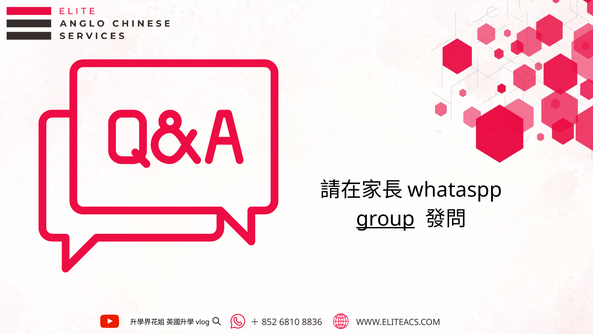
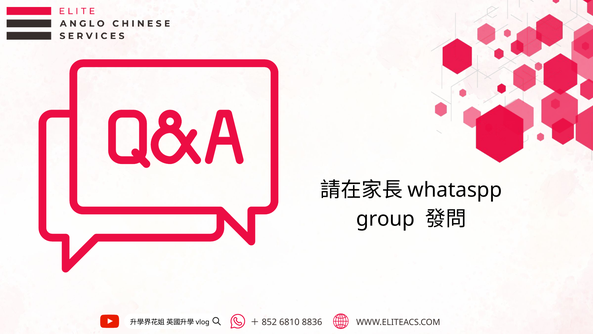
group underline: present -> none
